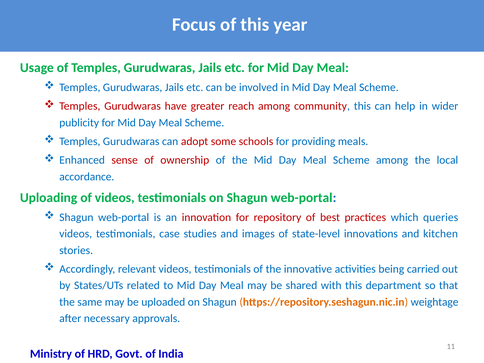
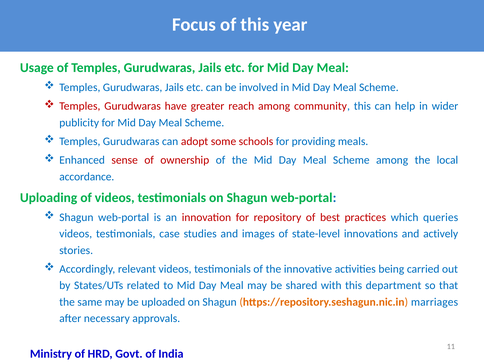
kitchen: kitchen -> actively
weightage: weightage -> marriages
